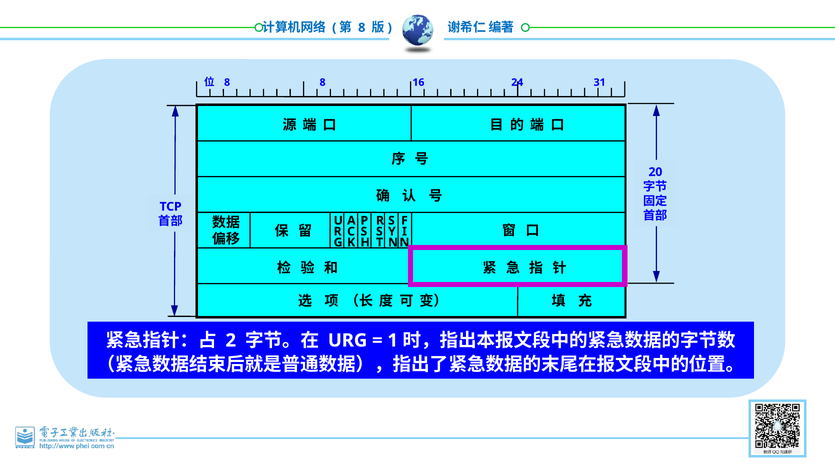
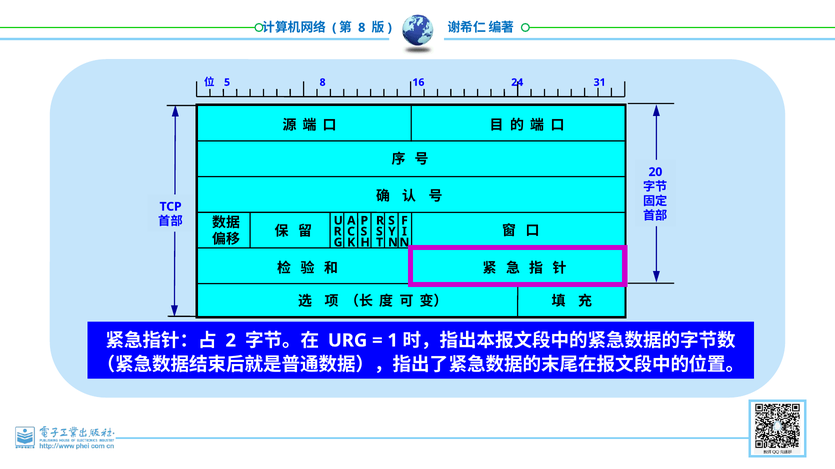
8 at (227, 82): 8 -> 5
